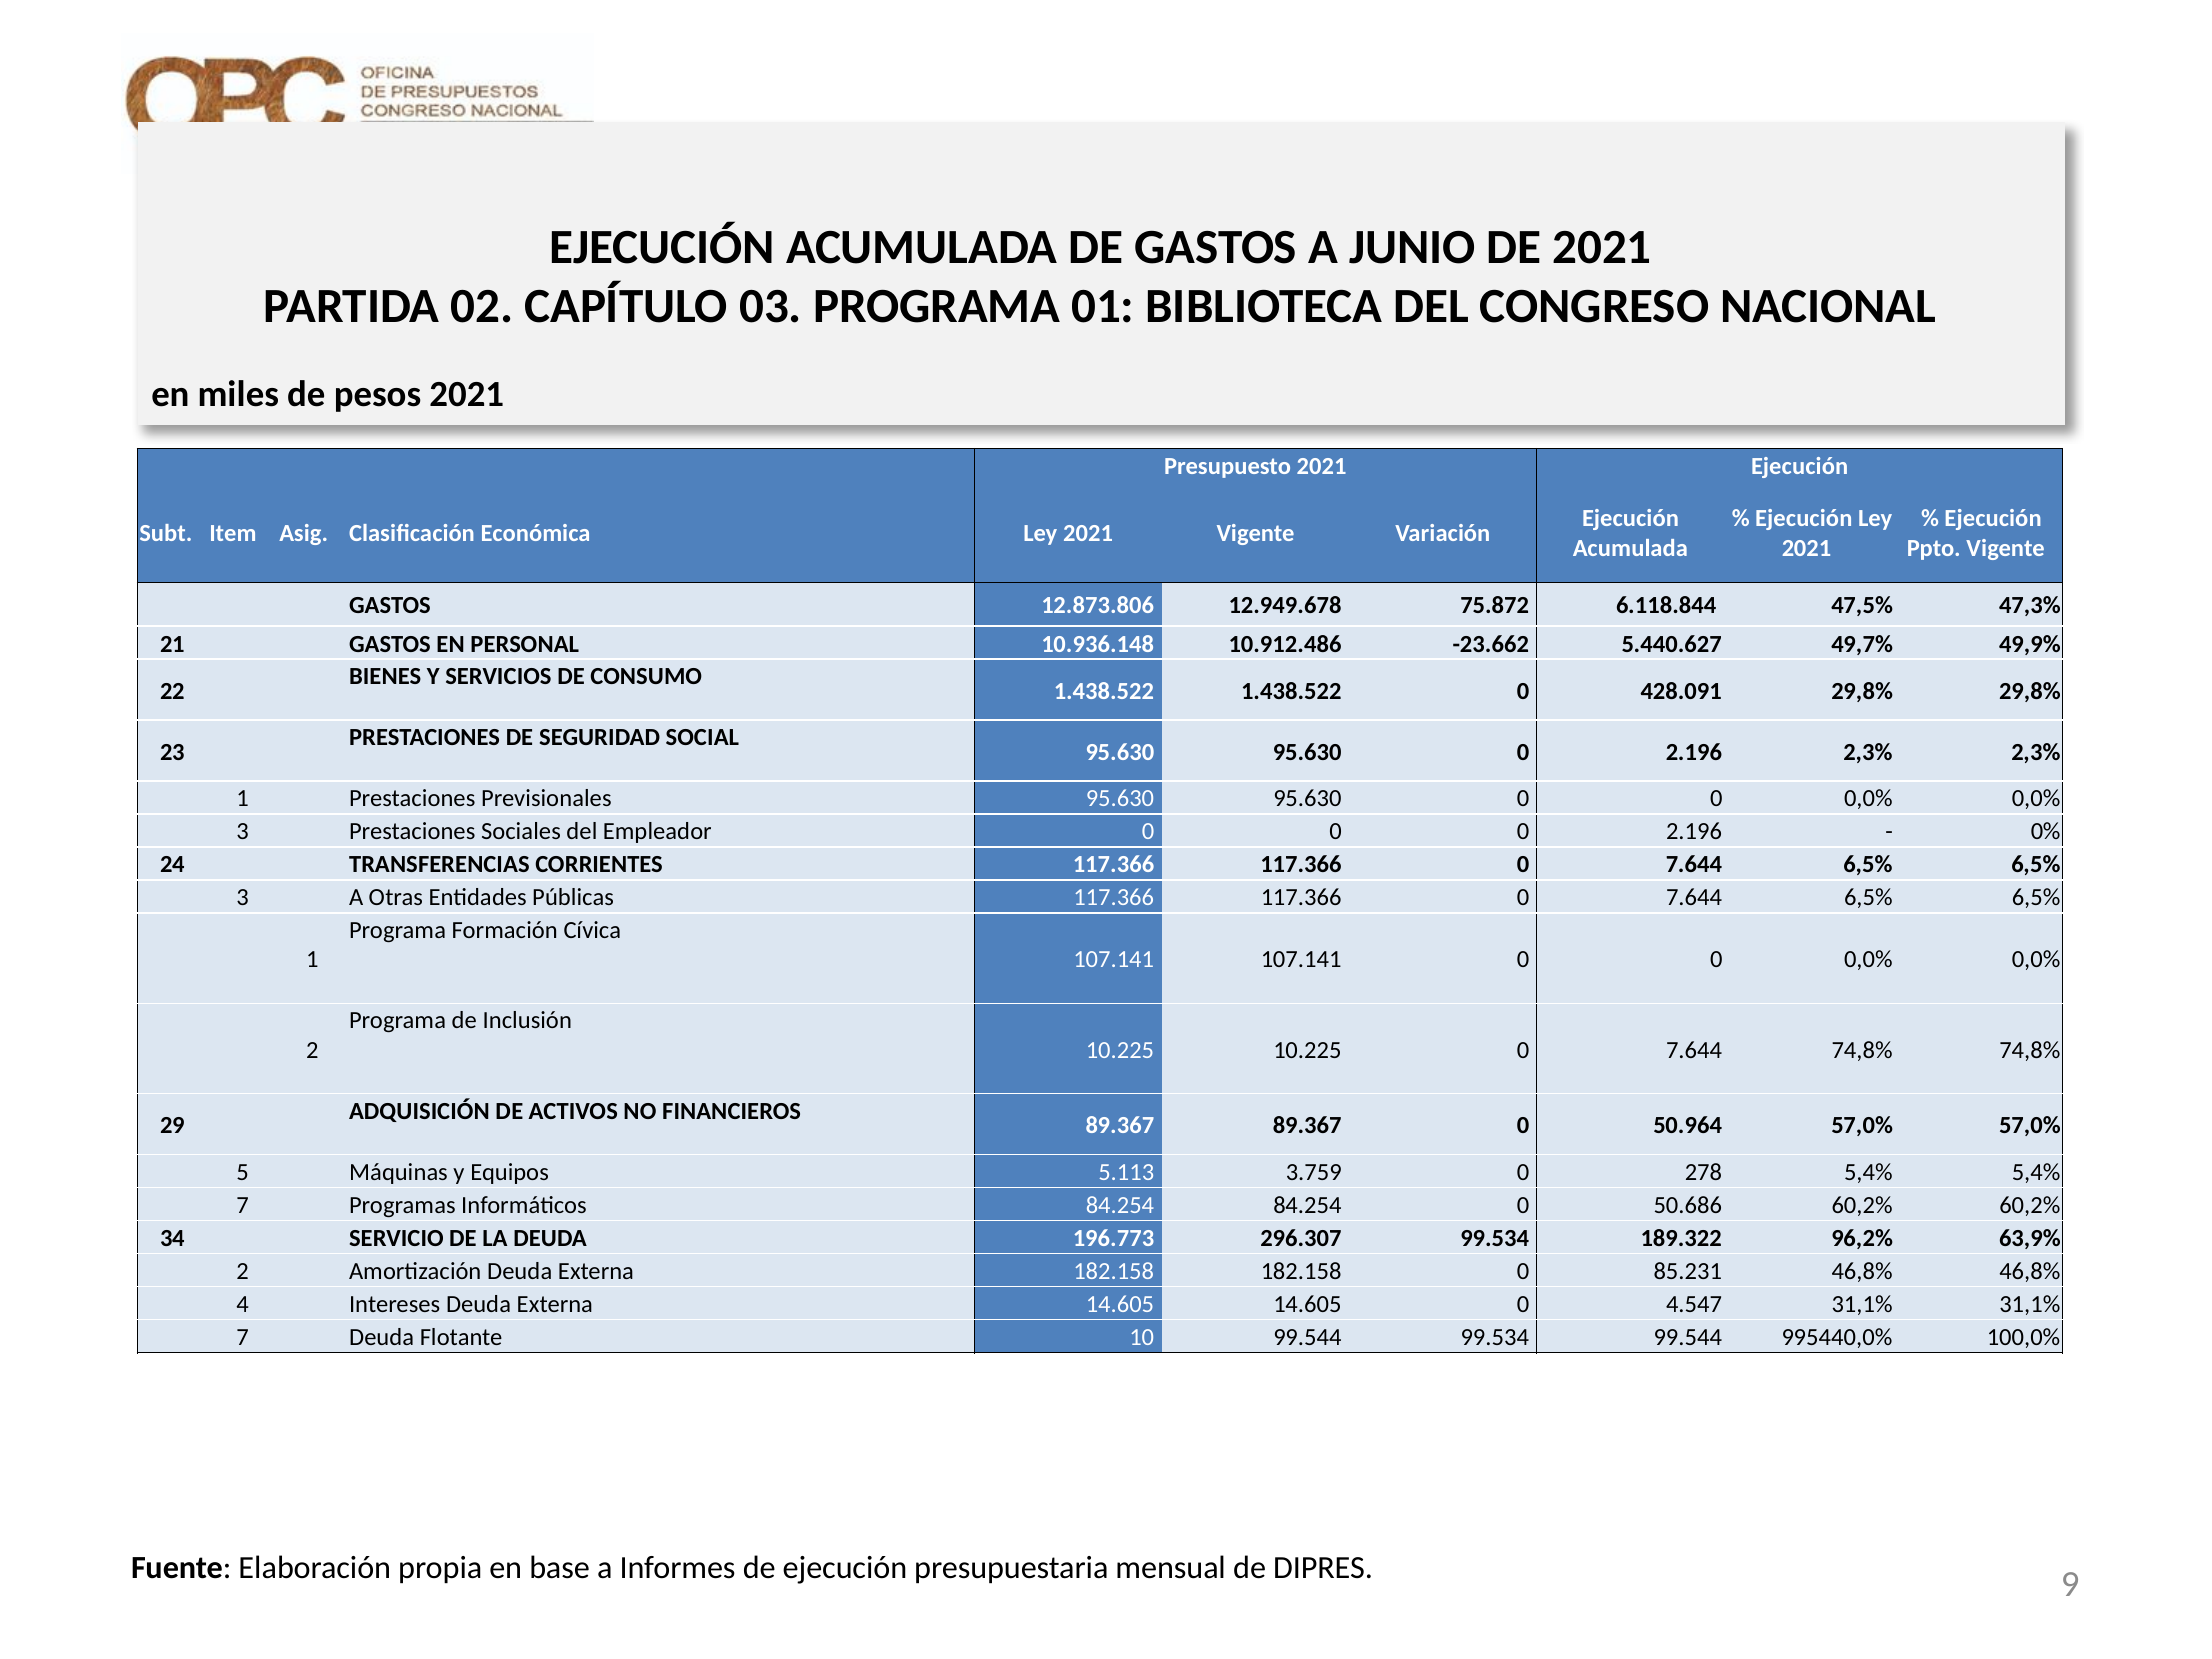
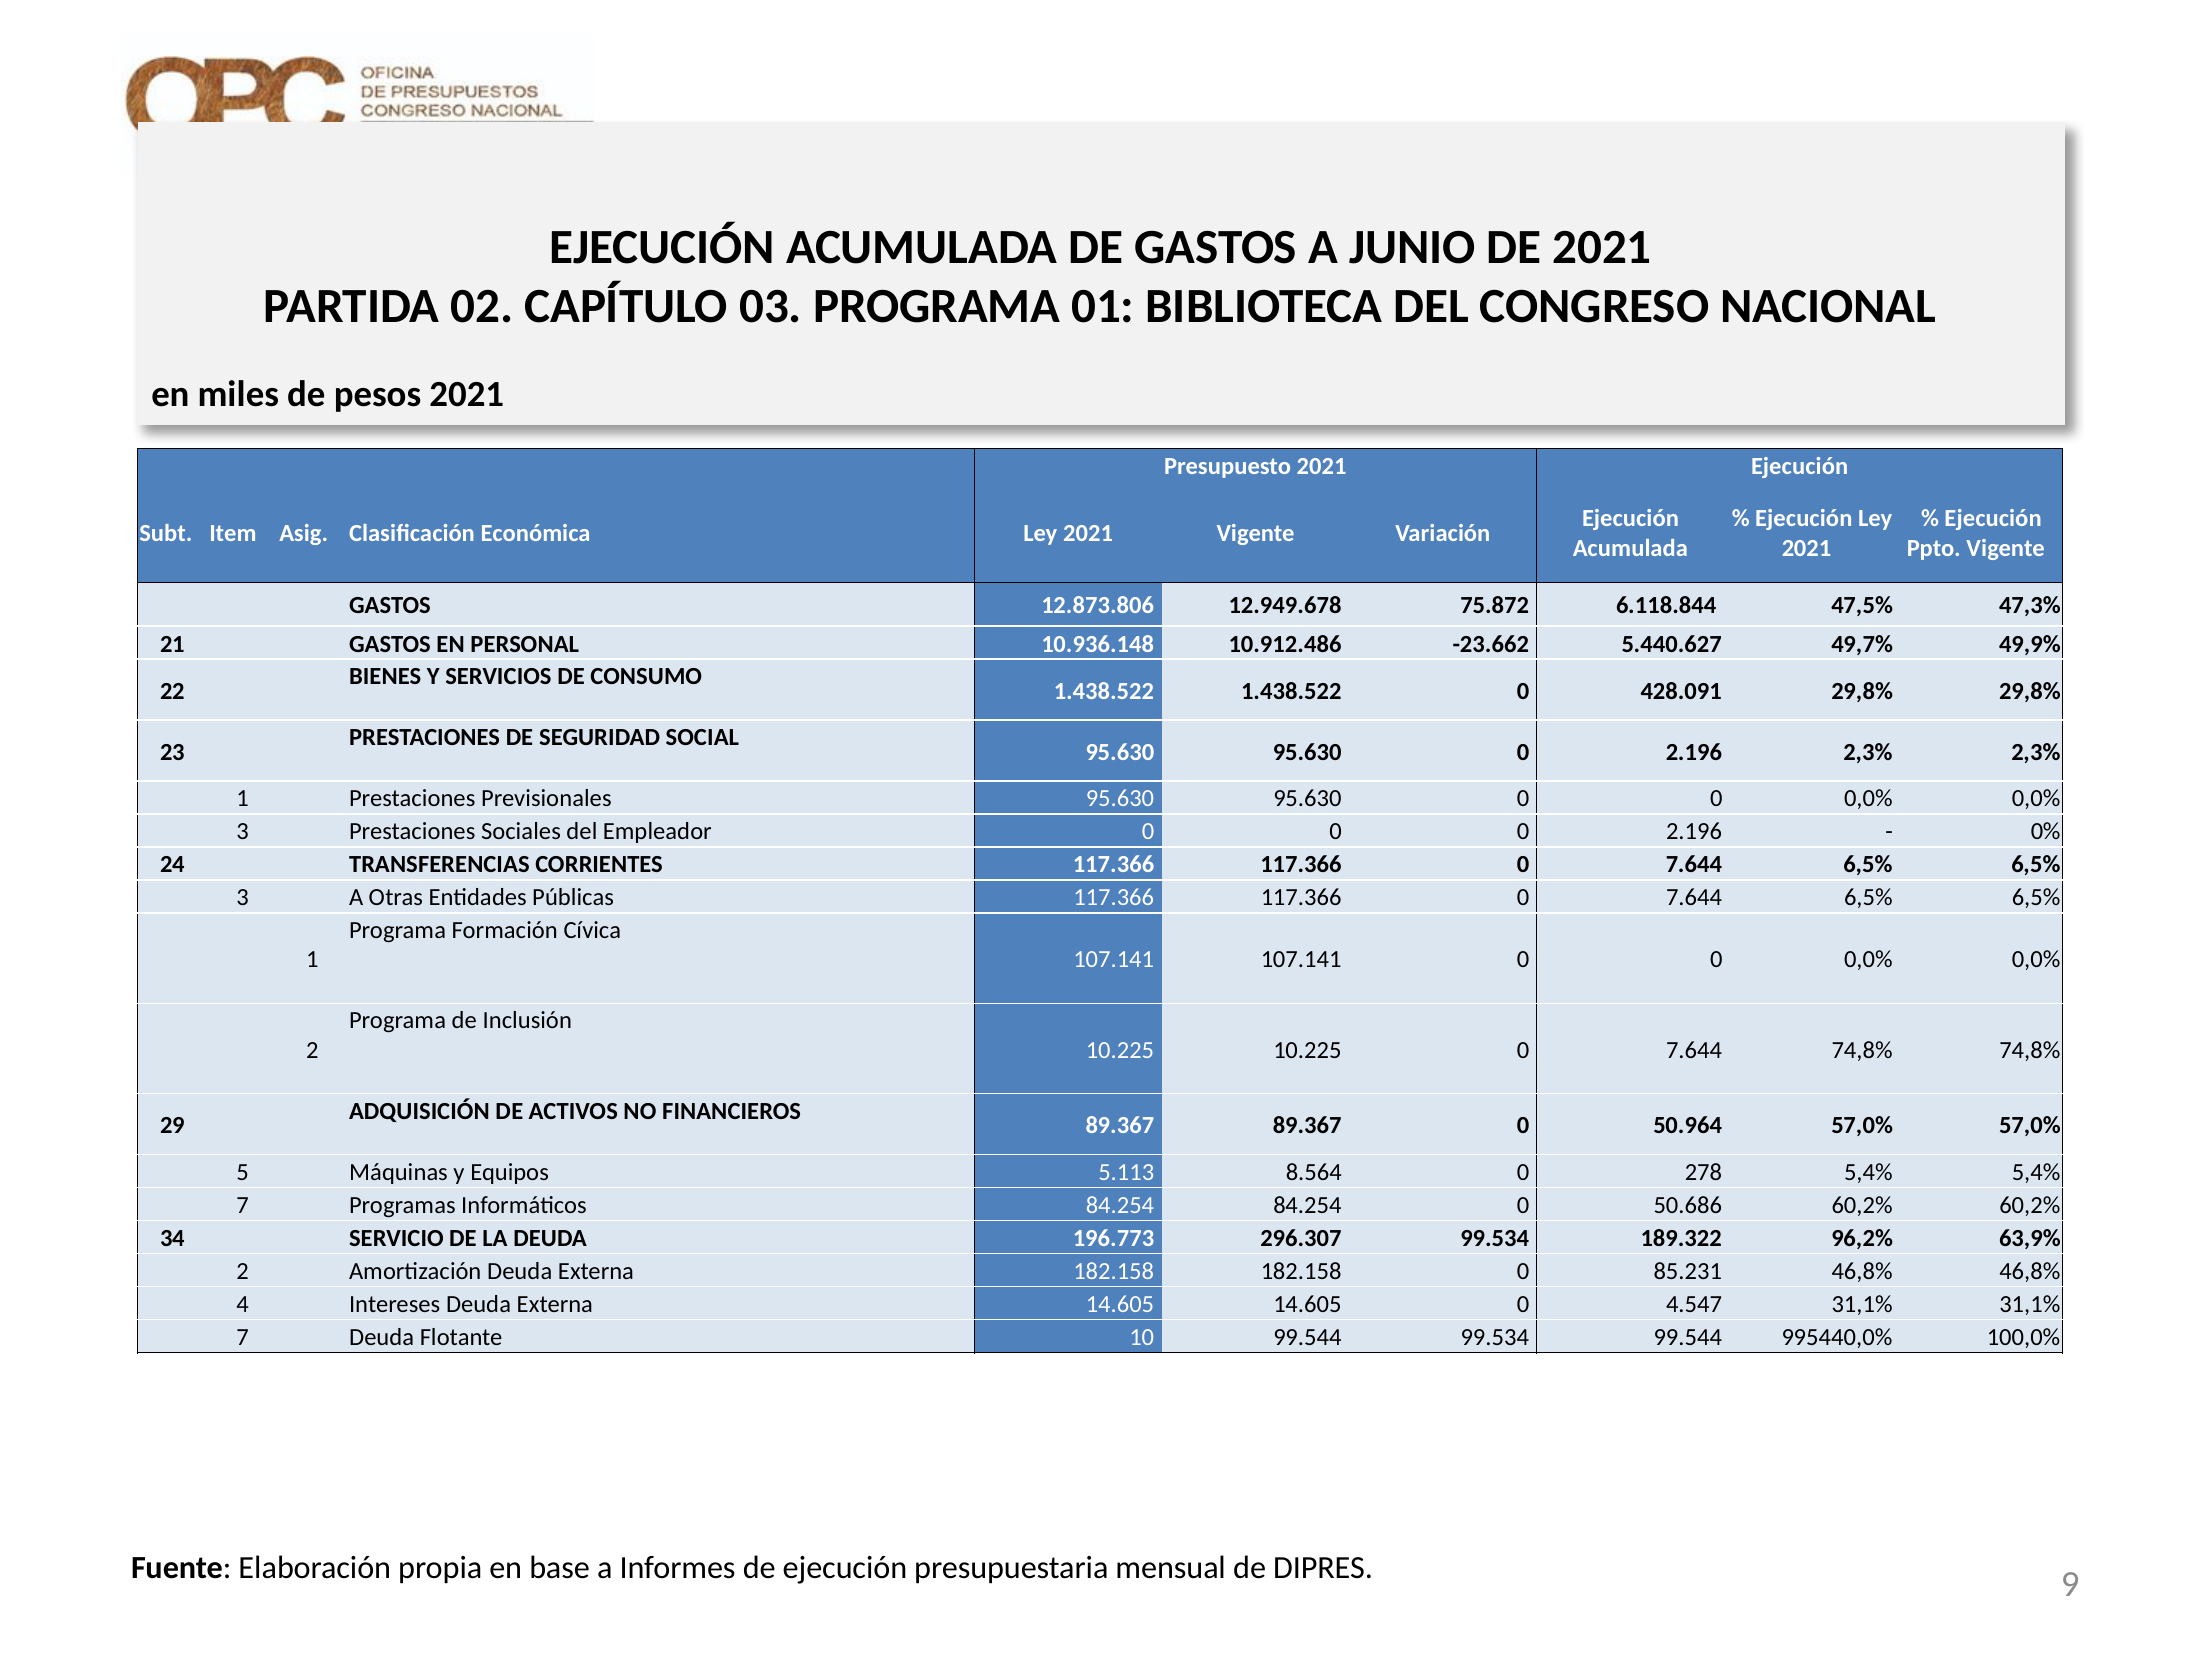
3.759: 3.759 -> 8.564
